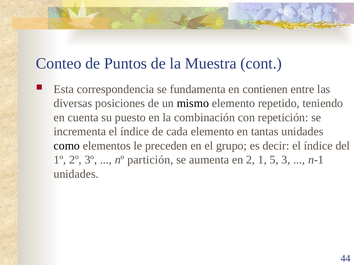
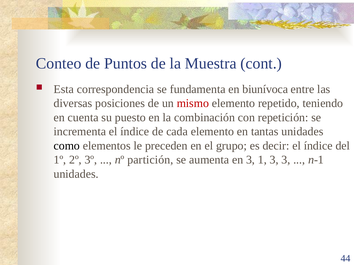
contienen: contienen -> biunívoca
mismo colour: black -> red
en 2: 2 -> 3
1 5: 5 -> 3
